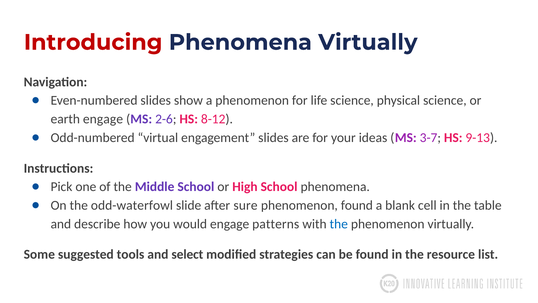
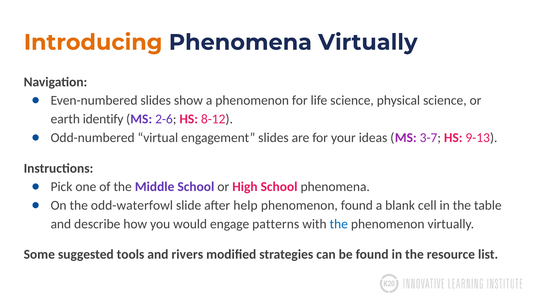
Introducing colour: red -> orange
earth engage: engage -> identify
sure: sure -> help
select: select -> rivers
